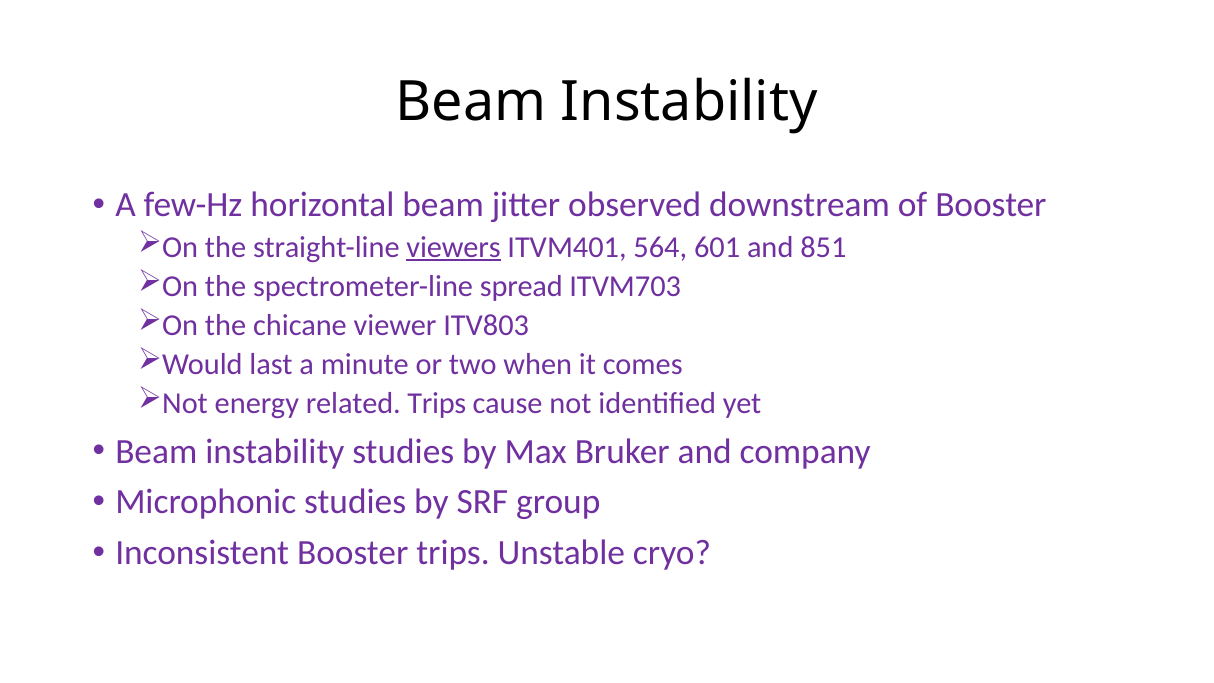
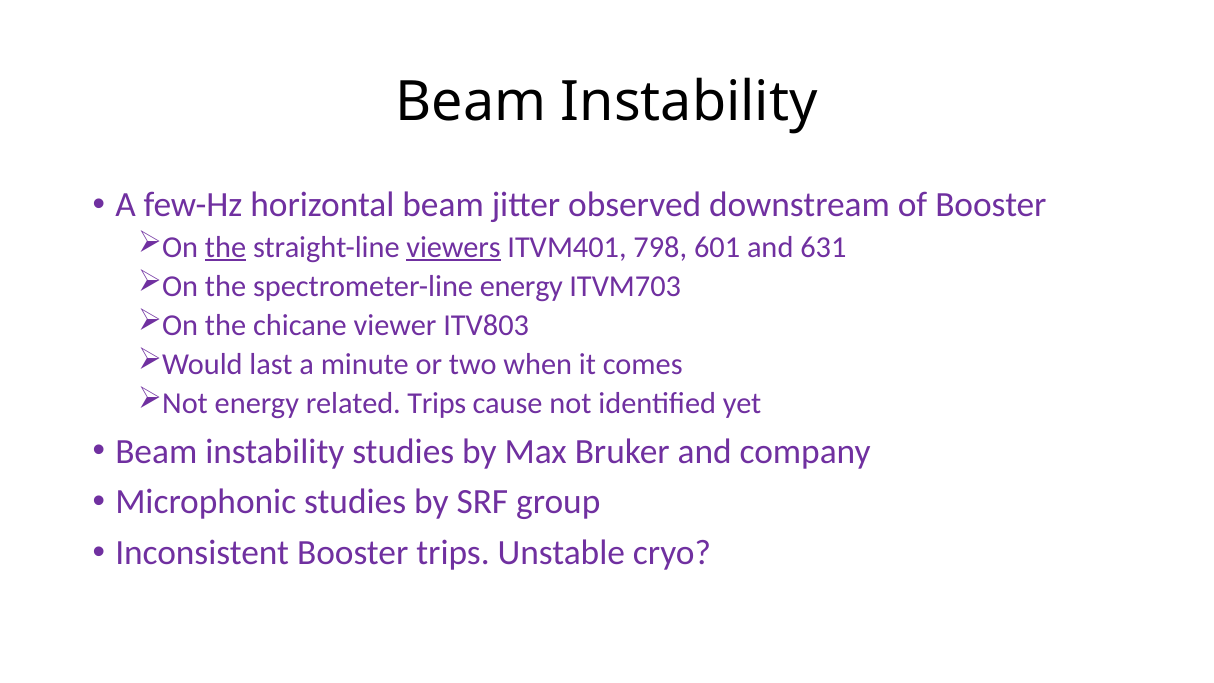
the at (226, 247) underline: none -> present
564: 564 -> 798
851: 851 -> 631
spectrometer-line spread: spread -> energy
